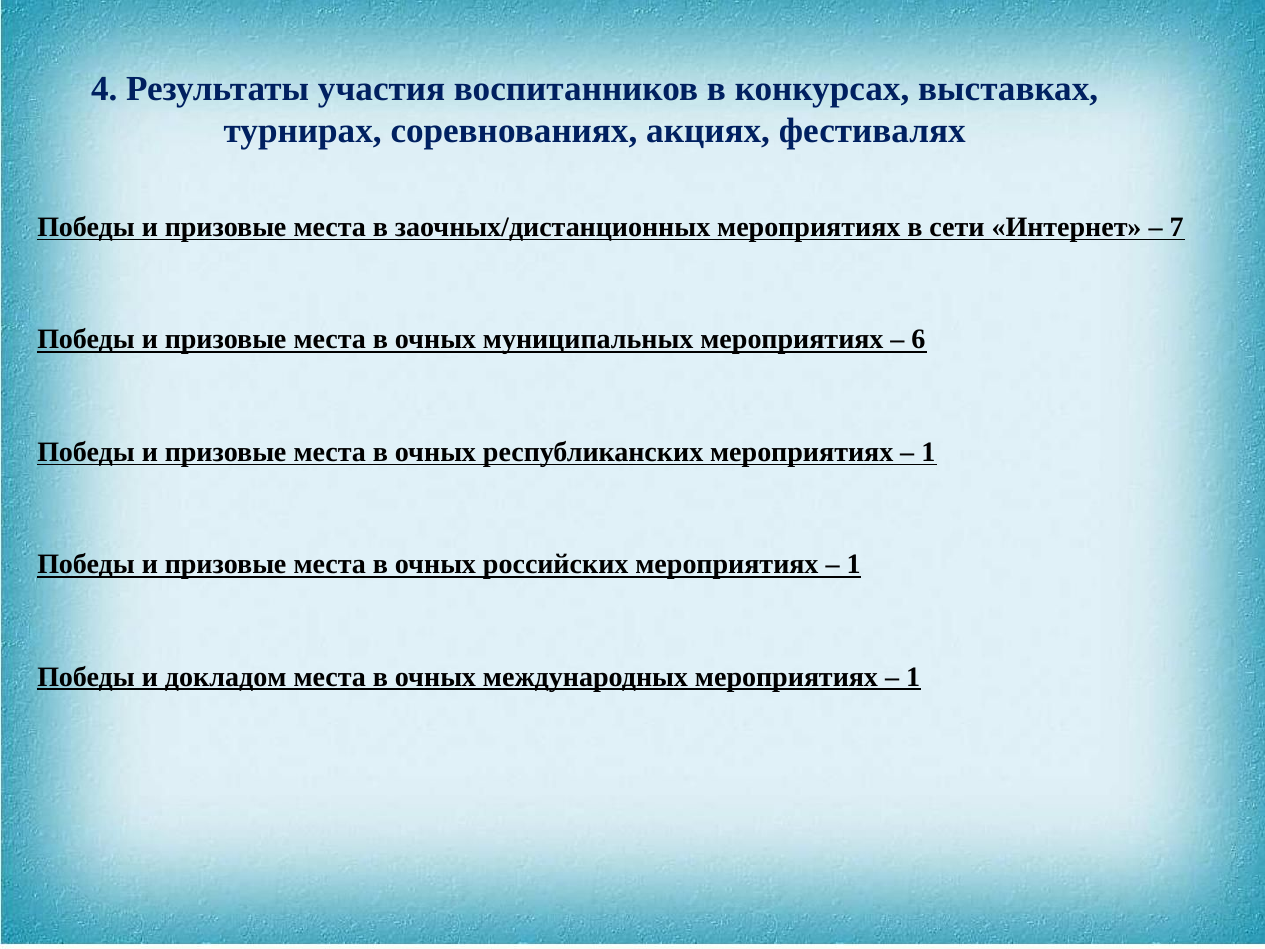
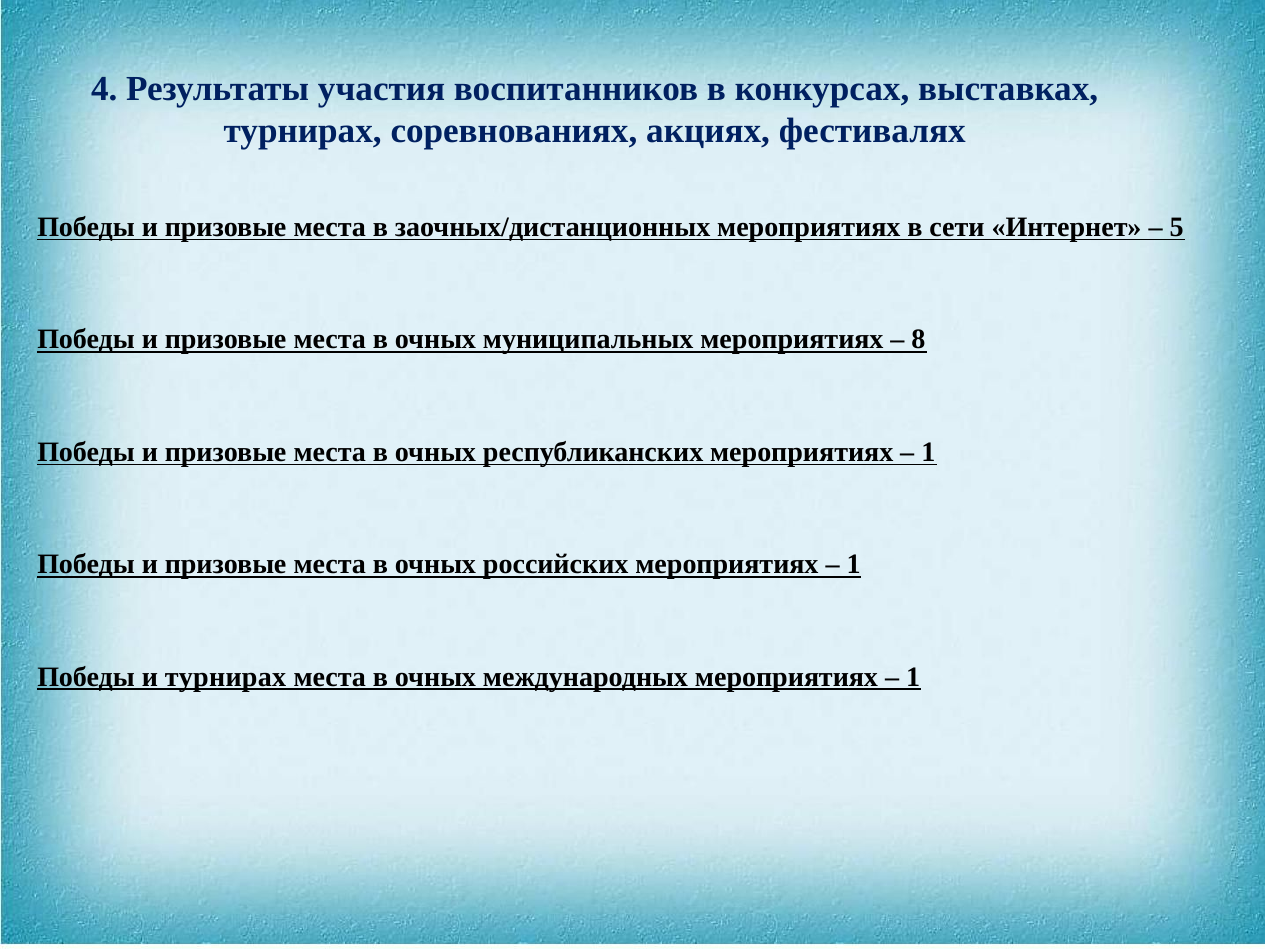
7: 7 -> 5
6: 6 -> 8
и докладом: докладом -> турнирах
